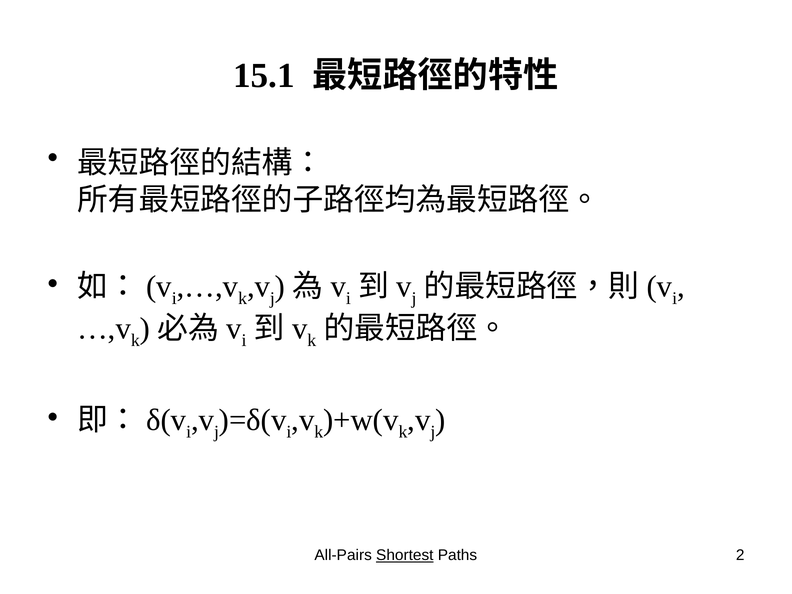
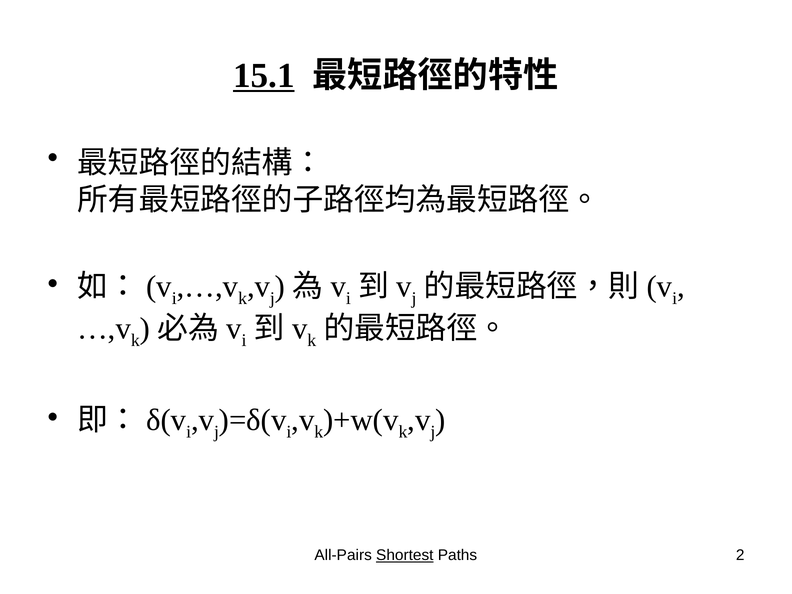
15.1 underline: none -> present
